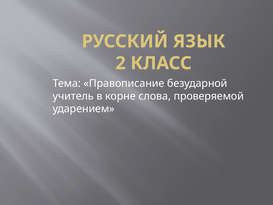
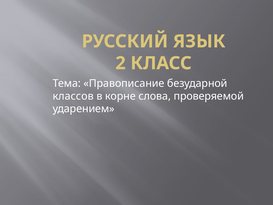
учитель: учитель -> классов
